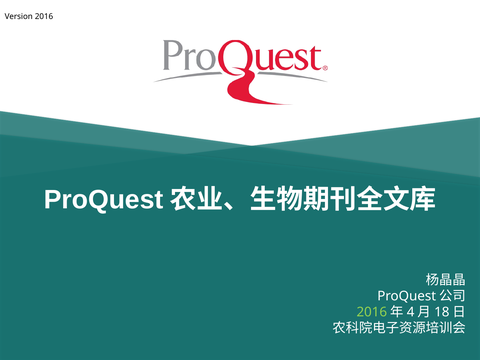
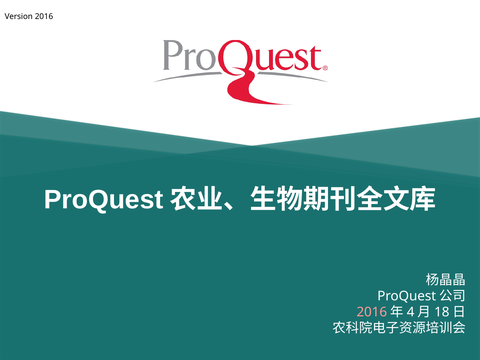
2016 at (372, 312) colour: light green -> pink
